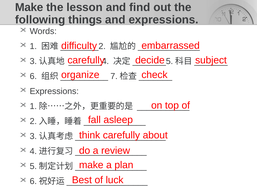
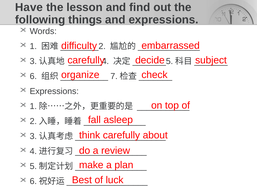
Make at (29, 7): Make -> Have
